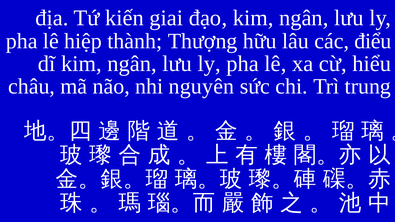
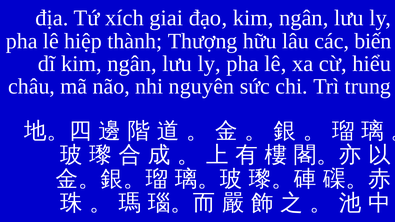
kiến: kiến -> xích
điểu: điểu -> biến
